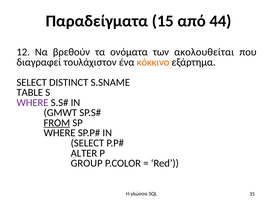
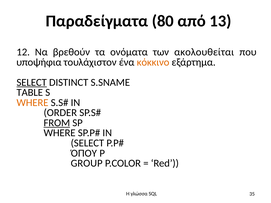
15: 15 -> 80
44: 44 -> 13
διαγραφεί: διαγραφεί -> υποψήφια
SELECT at (32, 82) underline: none -> present
WHERE at (32, 103) colour: purple -> orange
GMWT: GMWT -> ORDER
ALTER: ALTER -> ΌΠΟΥ
